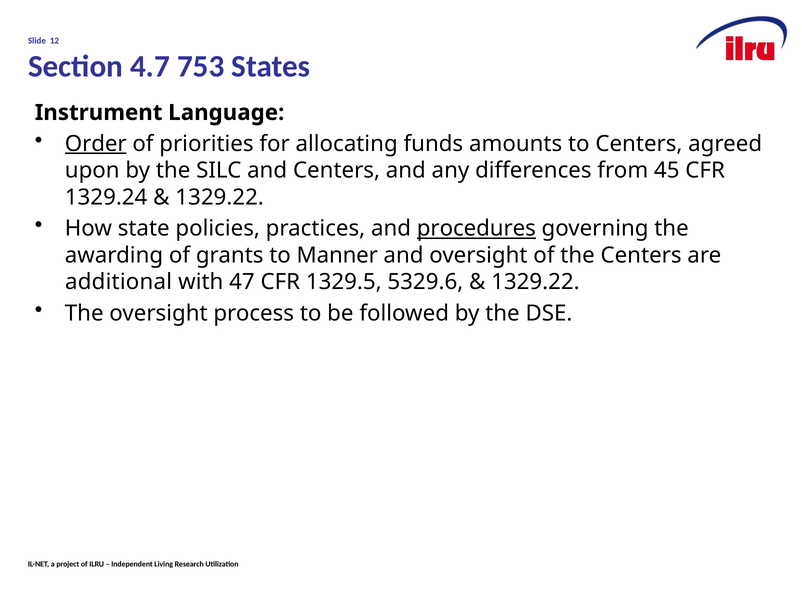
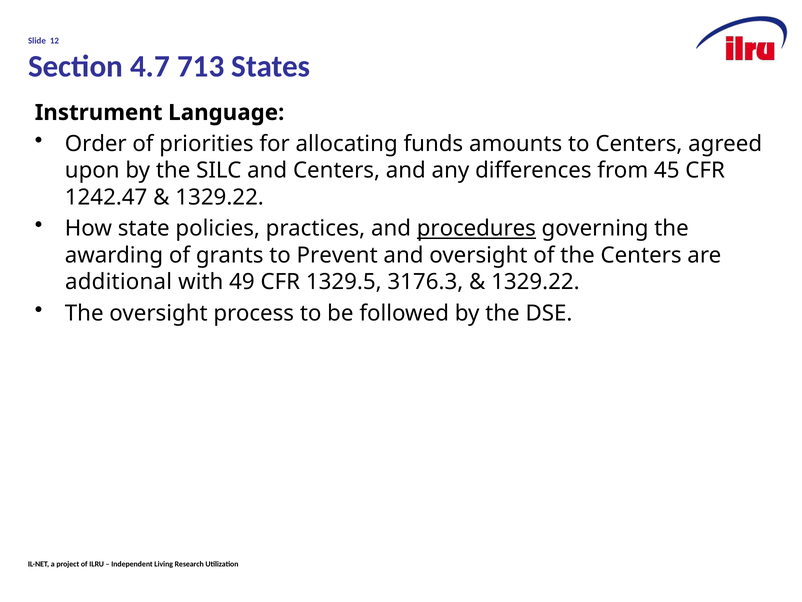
753: 753 -> 713
Order underline: present -> none
1329.24: 1329.24 -> 1242.47
Manner: Manner -> Prevent
47: 47 -> 49
5329.6: 5329.6 -> 3176.3
